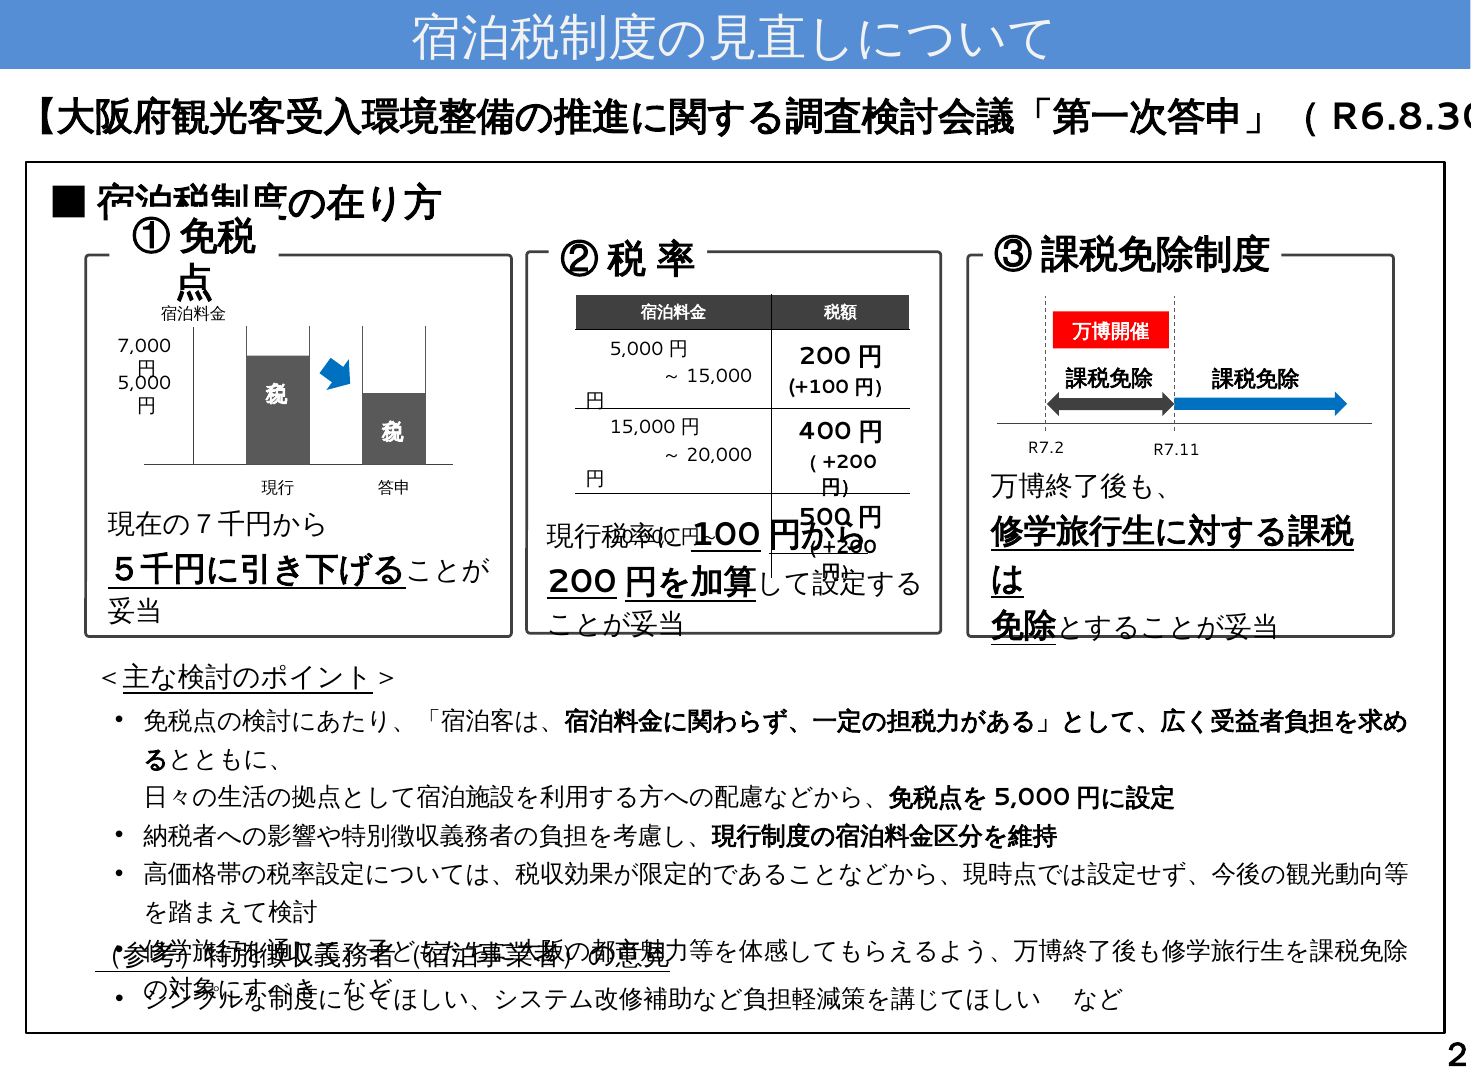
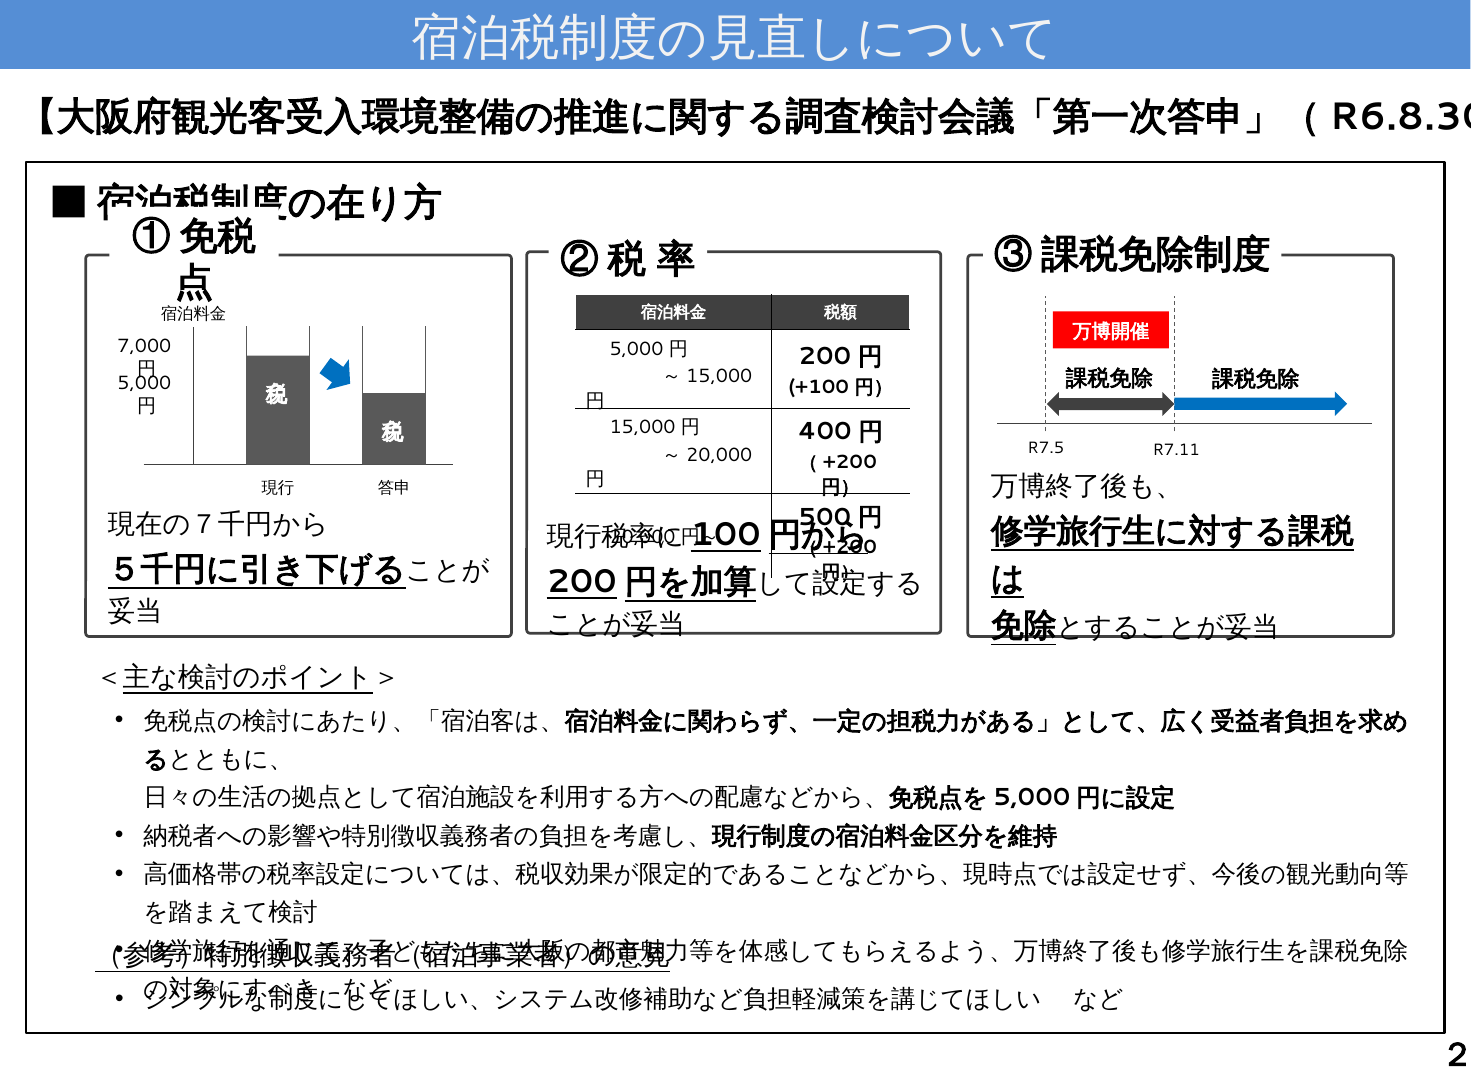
R7.2: R7.2 -> R7.5
